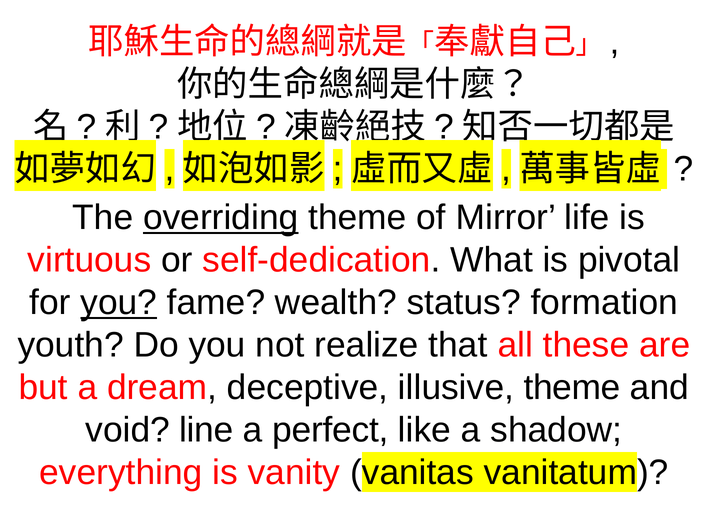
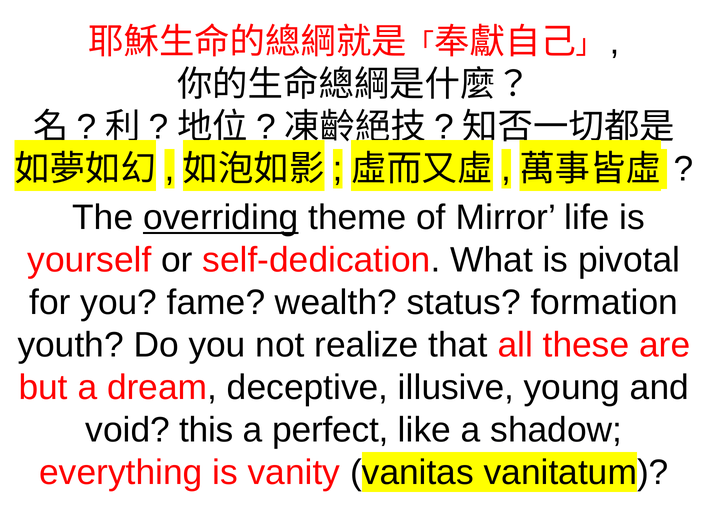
virtuous: virtuous -> yourself
you at (119, 303) underline: present -> none
illusive theme: theme -> young
line: line -> this
